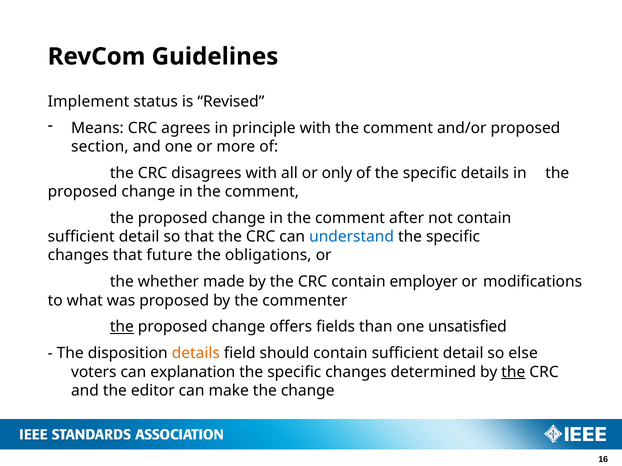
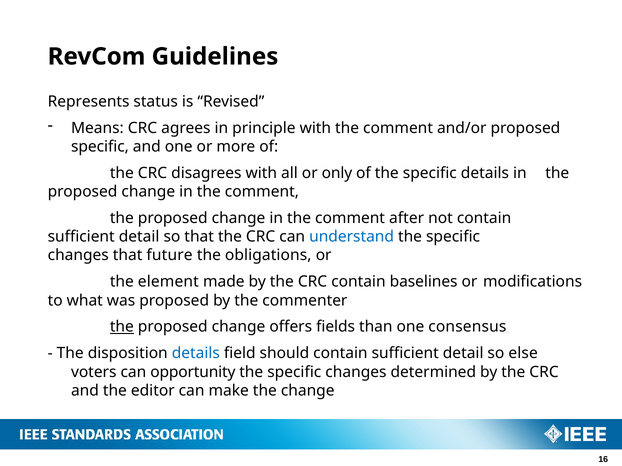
Implement: Implement -> Represents
section at (100, 147): section -> specific
whether: whether -> element
employer: employer -> baselines
unsatisfied: unsatisfied -> consensus
details at (196, 354) colour: orange -> blue
explanation: explanation -> opportunity
the at (513, 372) underline: present -> none
